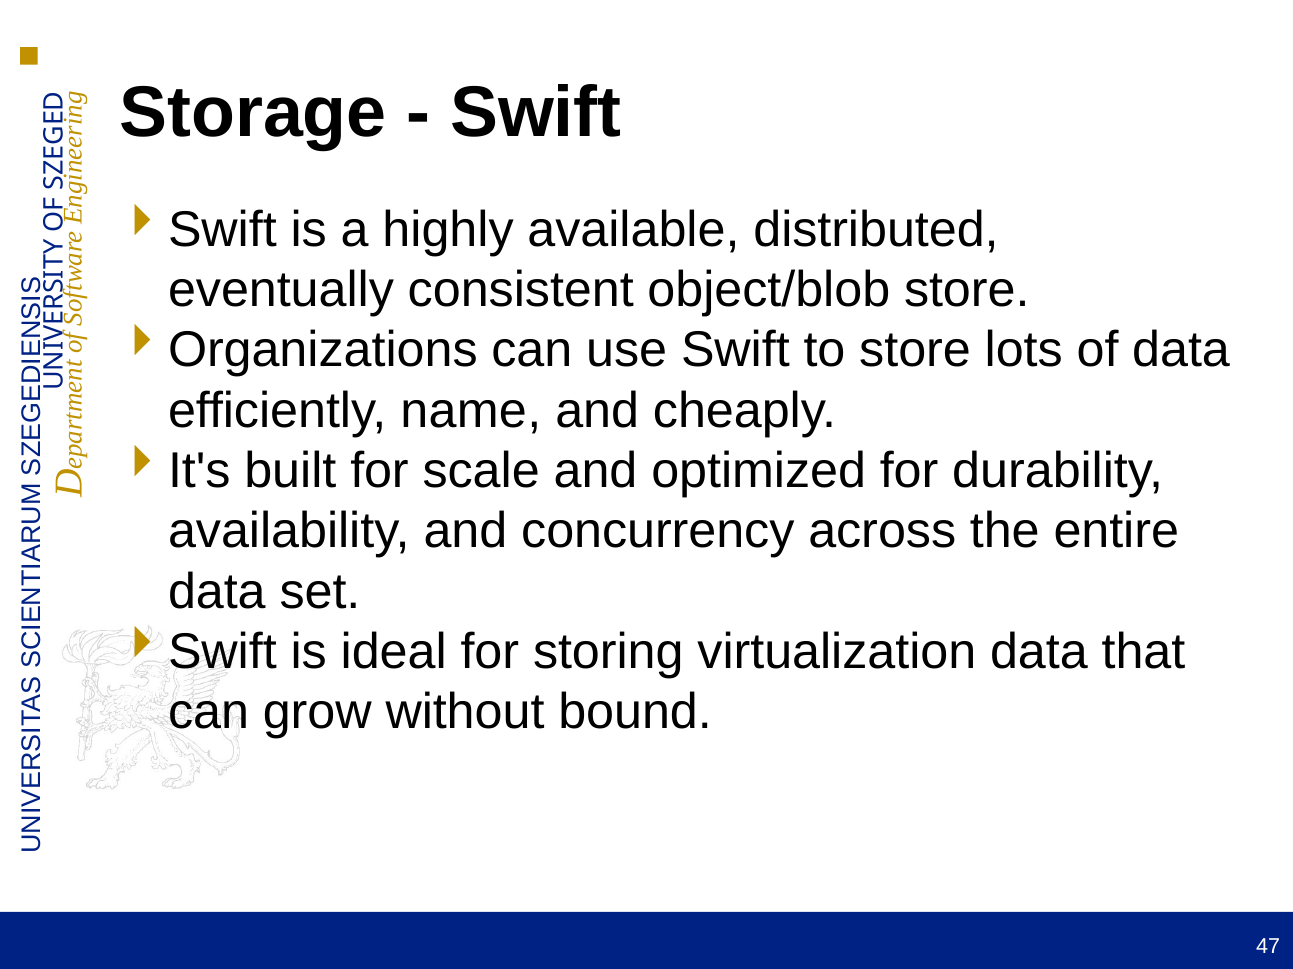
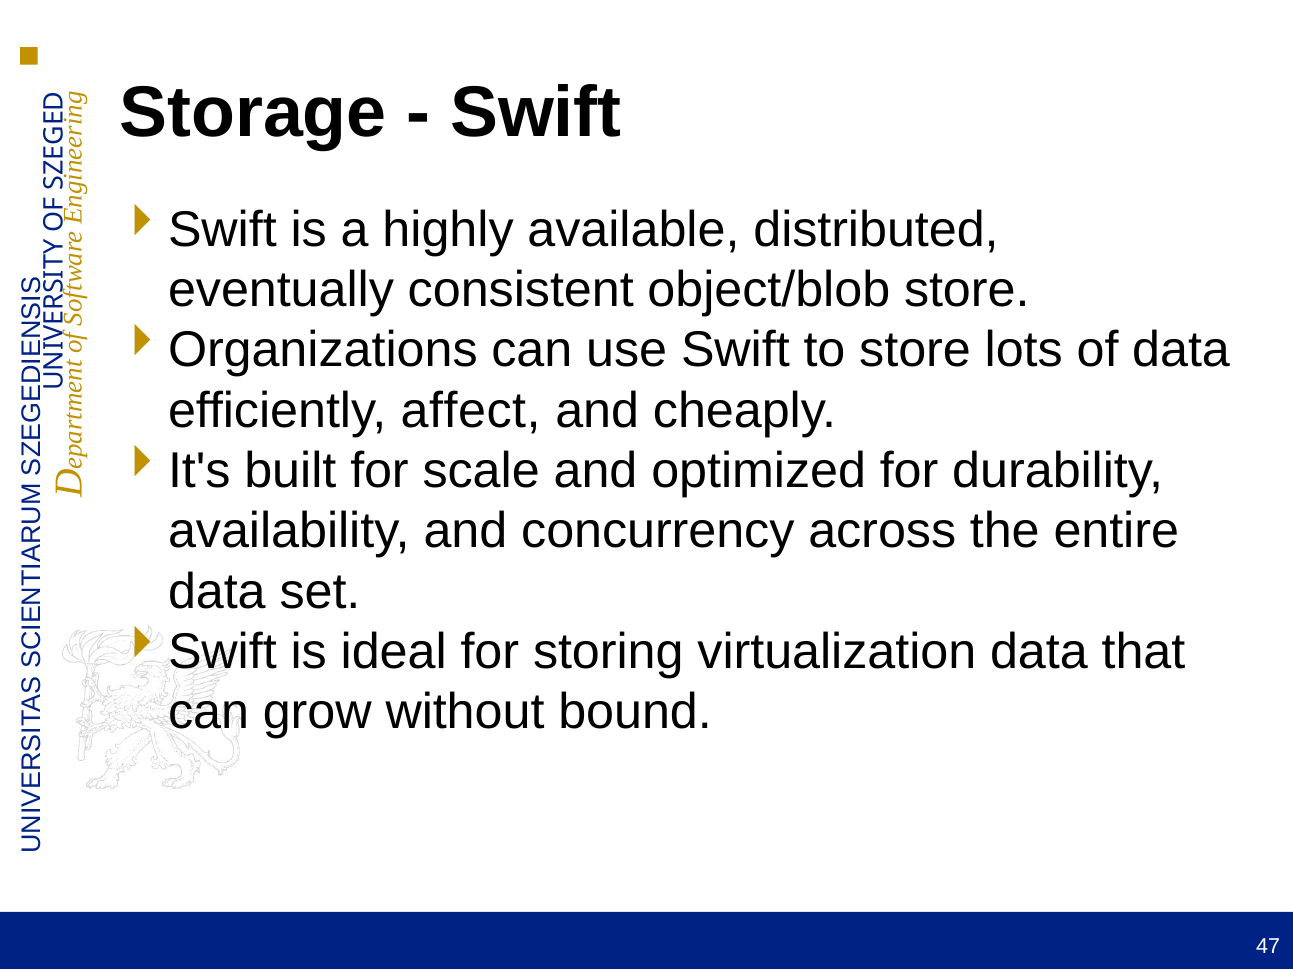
name: name -> affect
